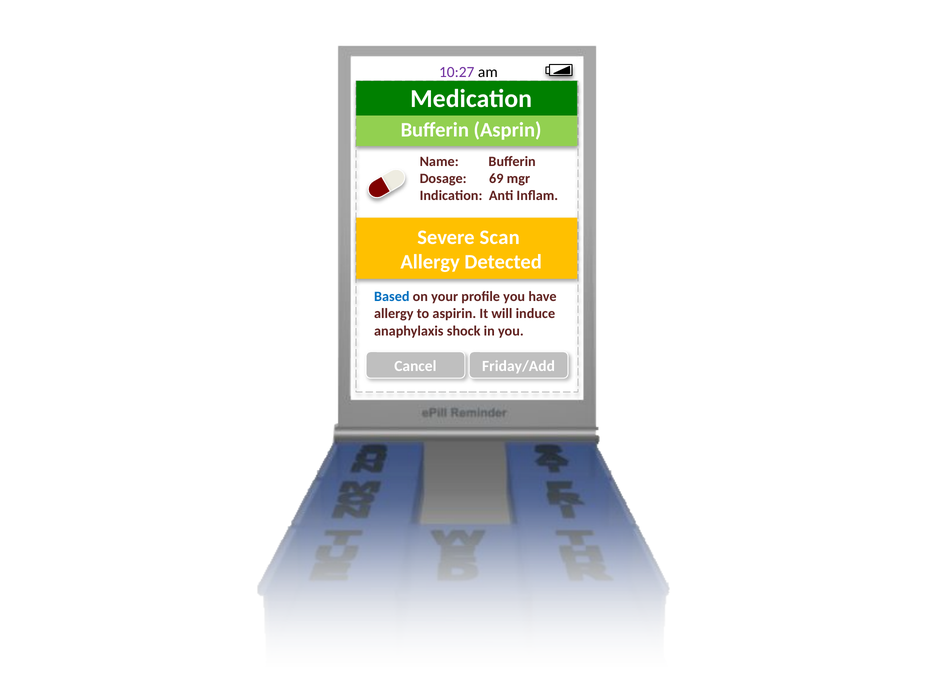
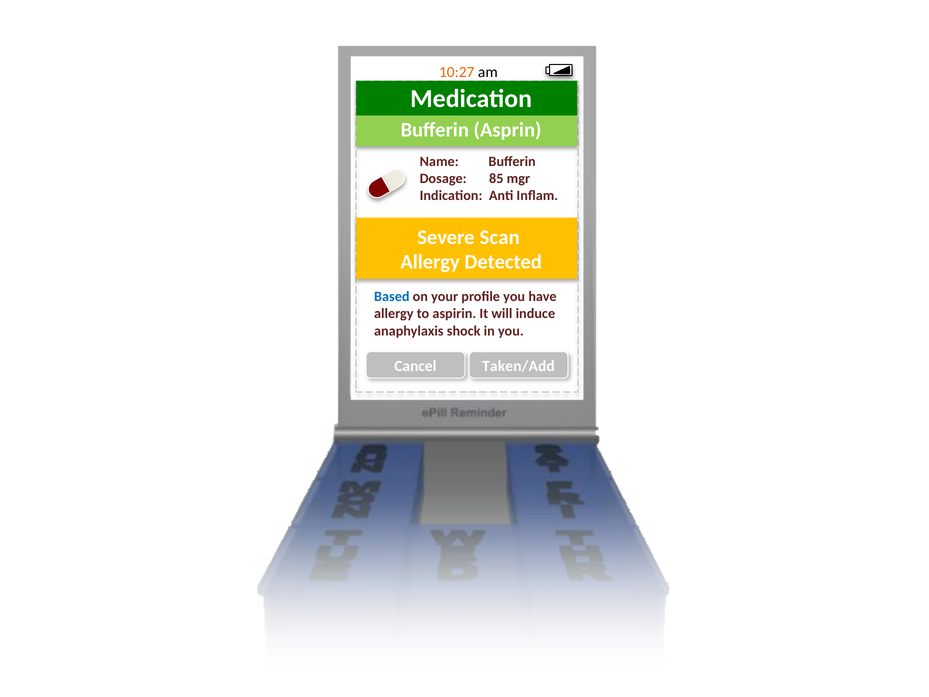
10:27 colour: purple -> orange
69: 69 -> 85
Friday/Add: Friday/Add -> Taken/Add
